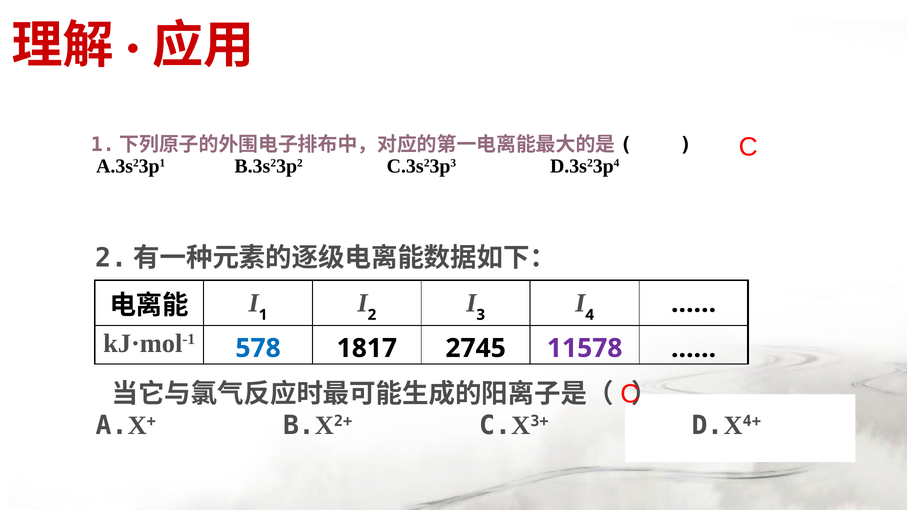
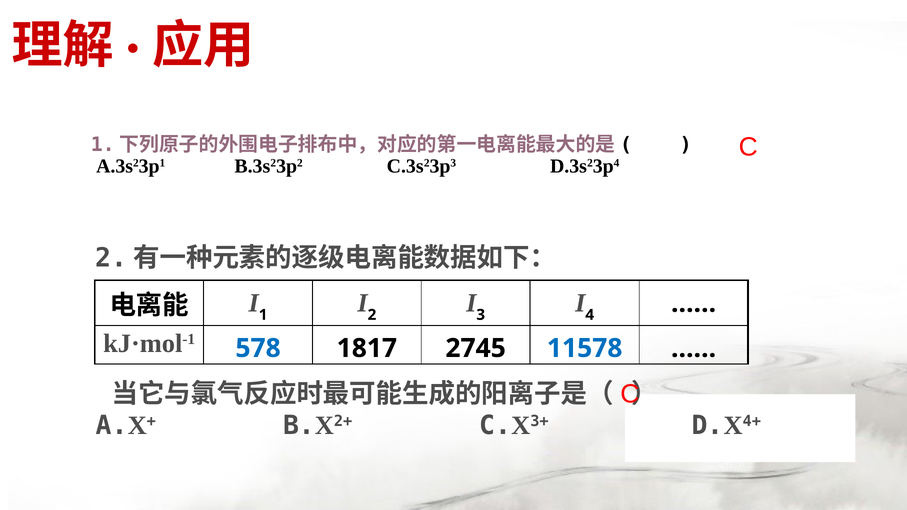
11578 colour: purple -> blue
